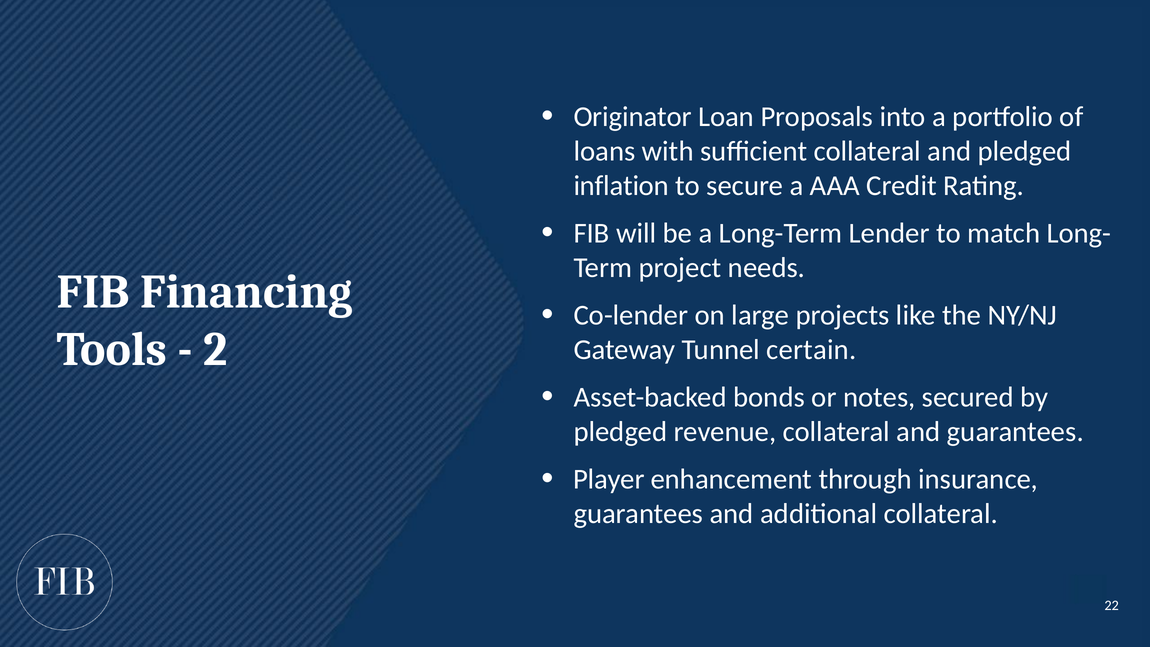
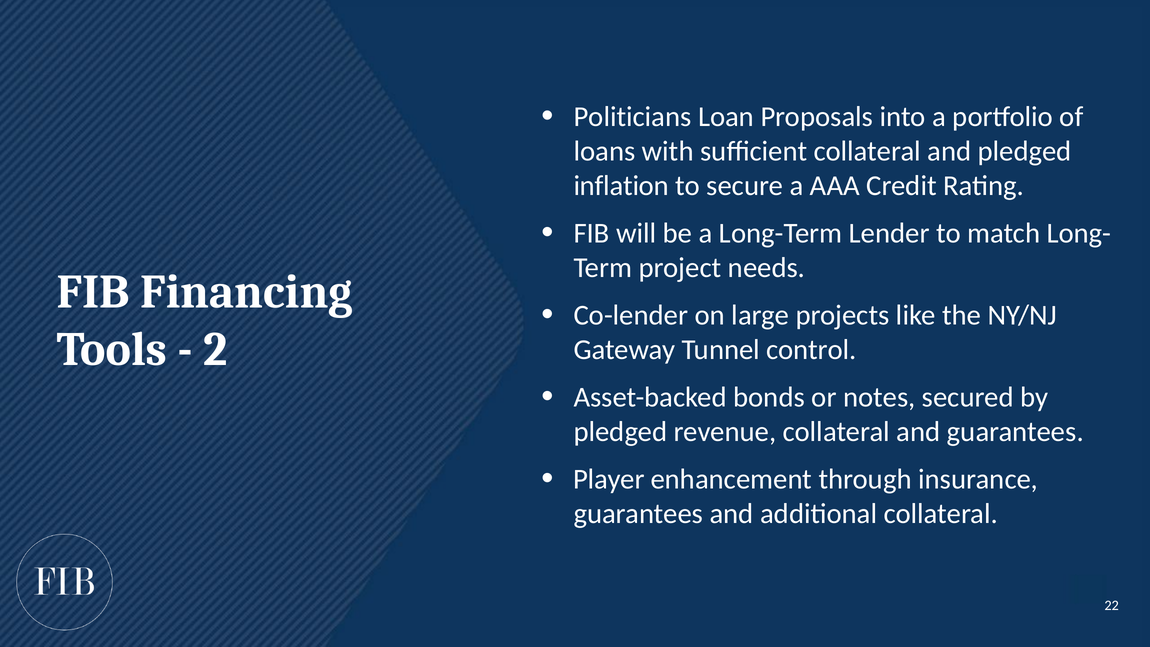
Originator: Originator -> Politicians
certain: certain -> control
